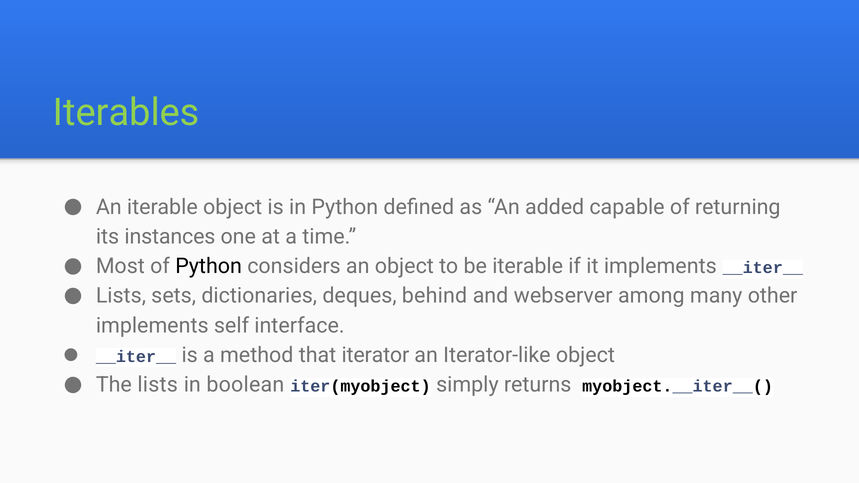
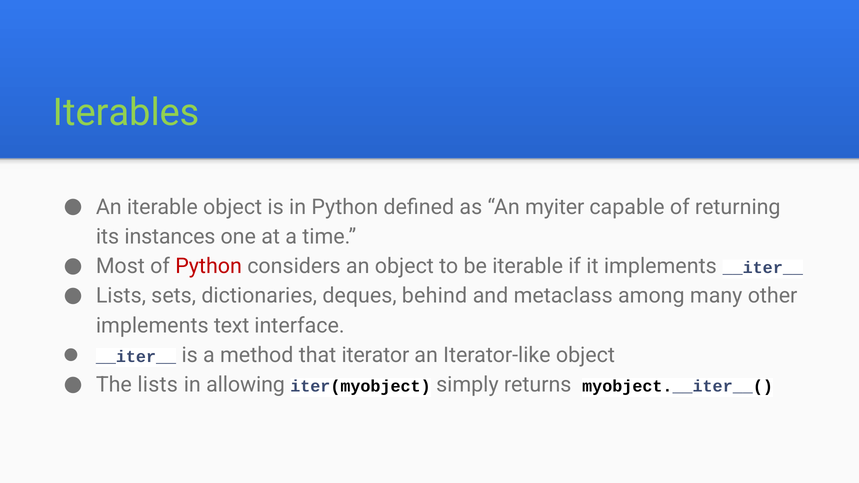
added: added -> myiter
Python at (209, 266) colour: black -> red
webserver: webserver -> metaclass
self: self -> text
boolean: boolean -> allowing
